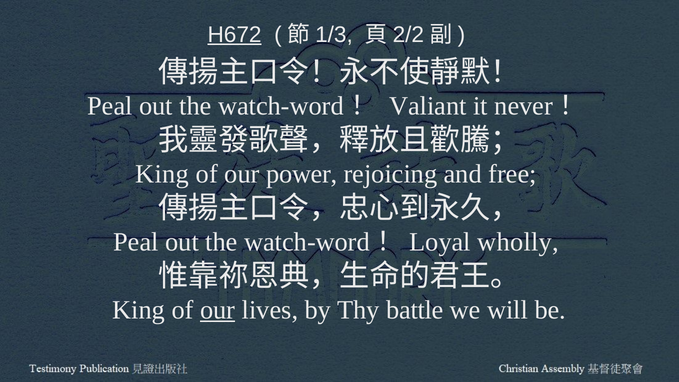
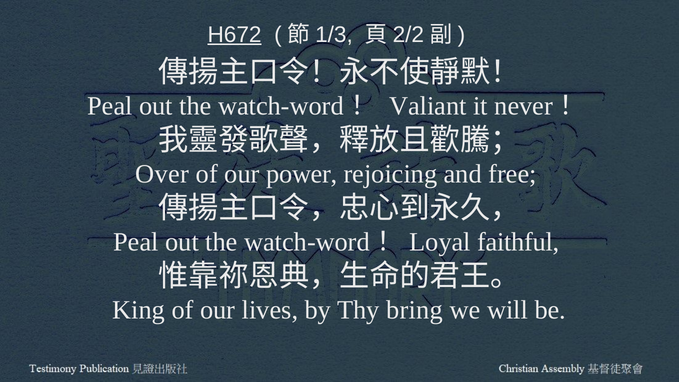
King at (162, 174): King -> Over
wholly: wholly -> faithful
our at (218, 310) underline: present -> none
battle: battle -> bring
